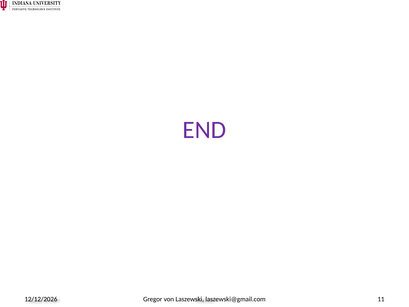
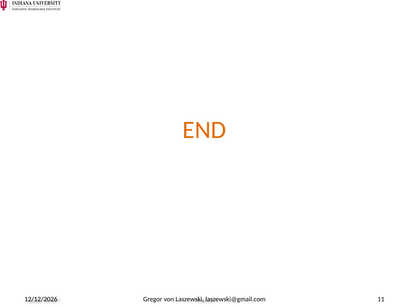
END colour: purple -> orange
